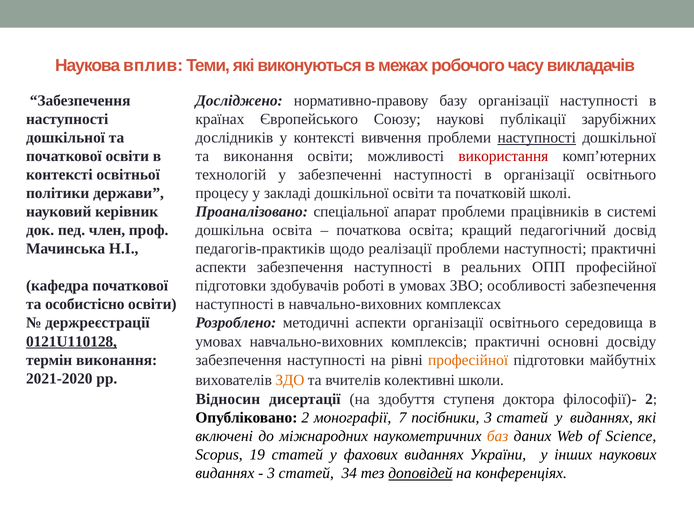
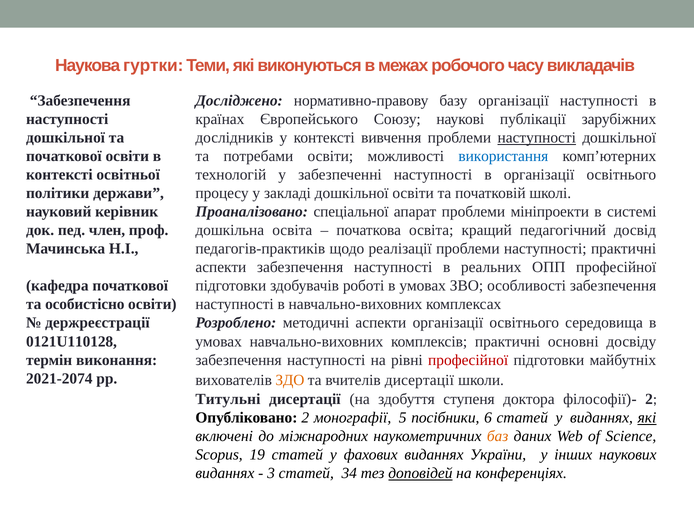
вплив: вплив -> гуртки
та виконання: виконання -> потребами
використання colour: red -> blue
працівників: працівників -> мініпроекти
0121U110128 underline: present -> none
професійної at (468, 360) colour: orange -> red
2021-2020: 2021-2020 -> 2021-2074
вчителів колективні: колективні -> дисертації
Відносин: Відносин -> Титульні
7: 7 -> 5
посібники 3: 3 -> 6
які at (647, 417) underline: none -> present
